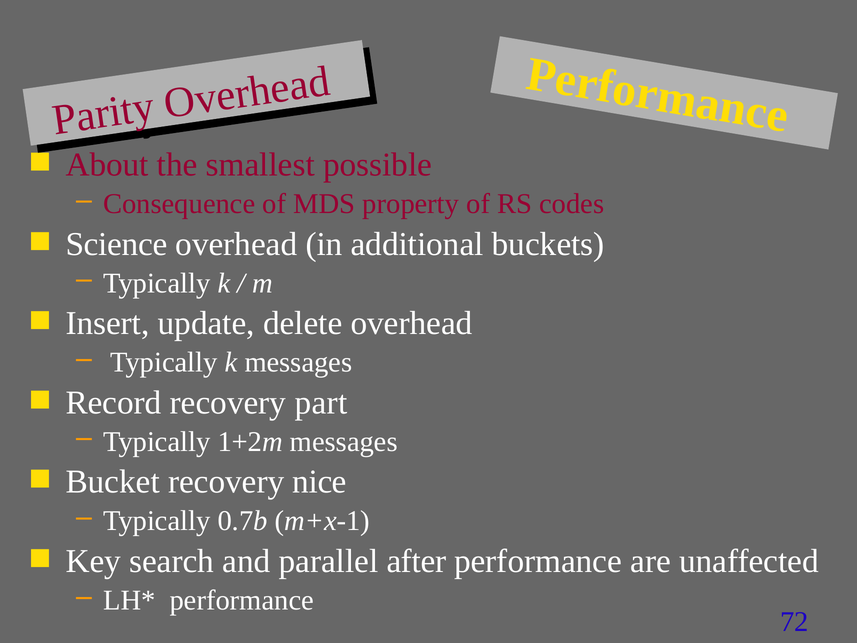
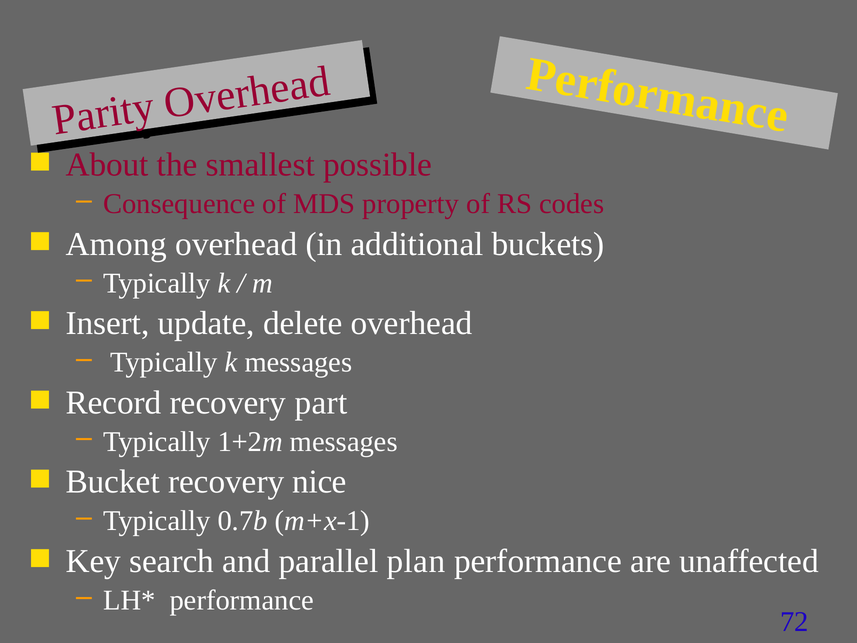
Science: Science -> Among
after: after -> plan
